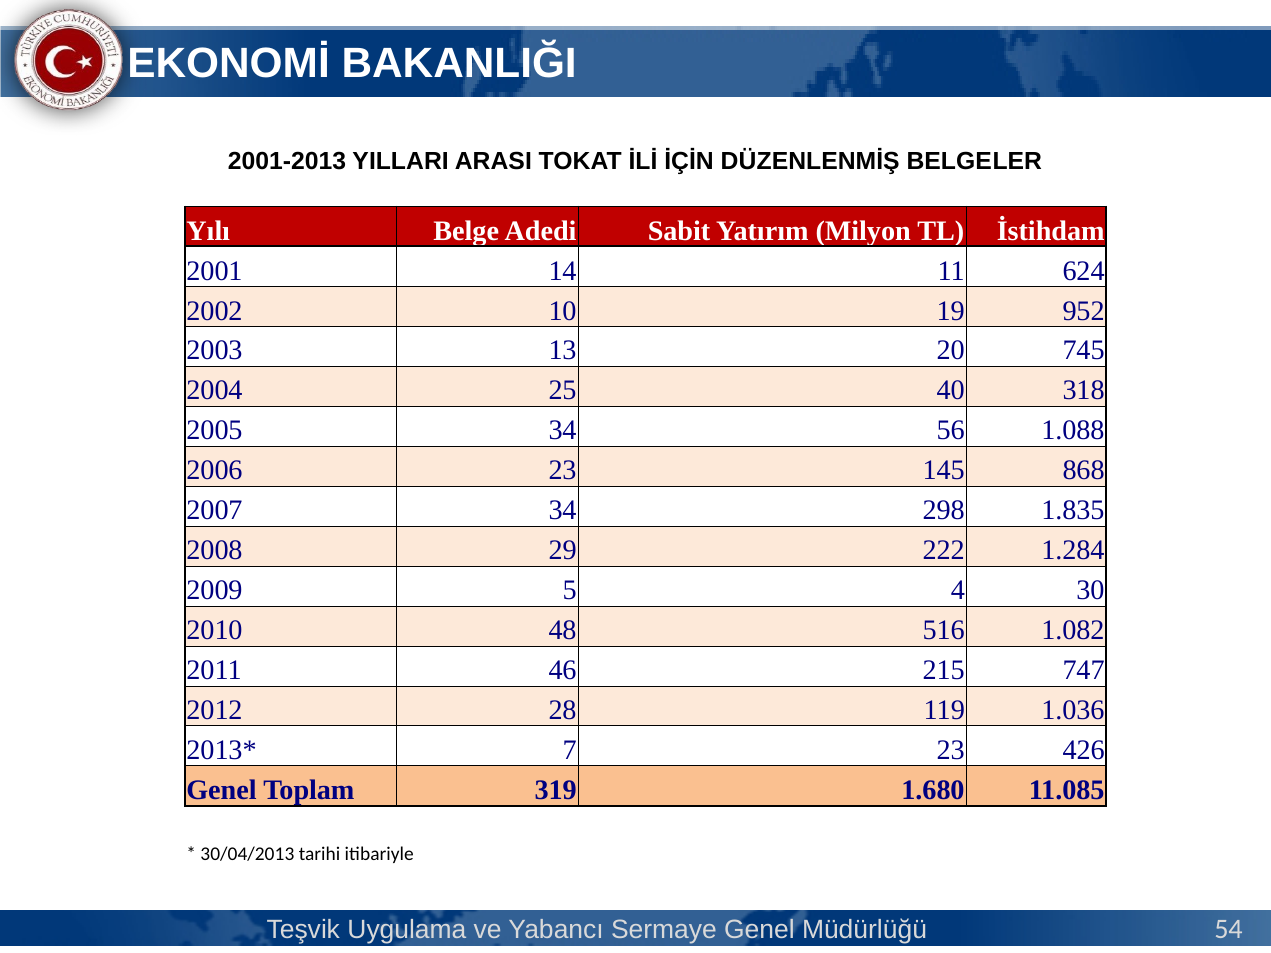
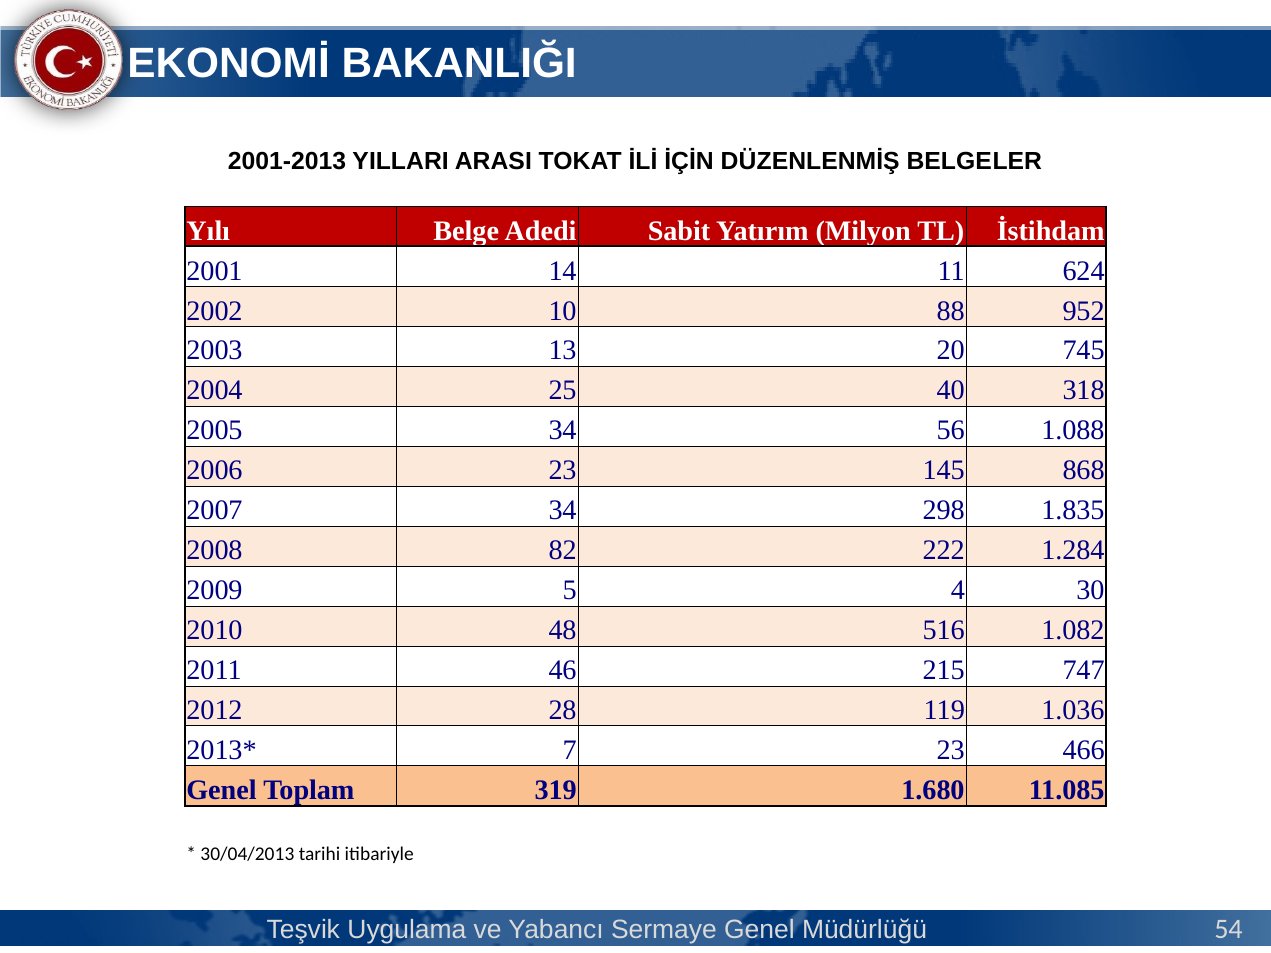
19: 19 -> 88
29: 29 -> 82
426: 426 -> 466
